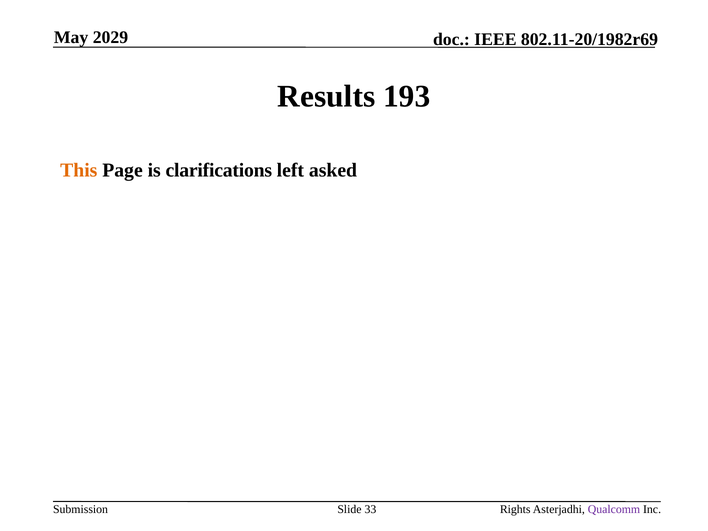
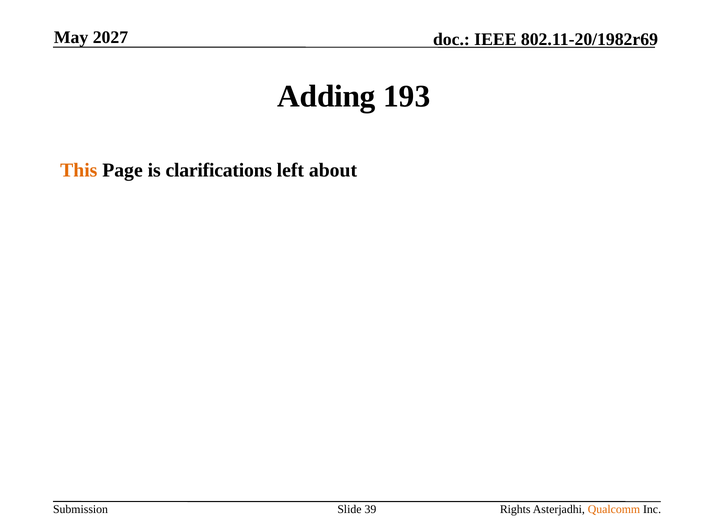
2029: 2029 -> 2027
Results: Results -> Adding
asked: asked -> about
33: 33 -> 39
Qualcomm colour: purple -> orange
